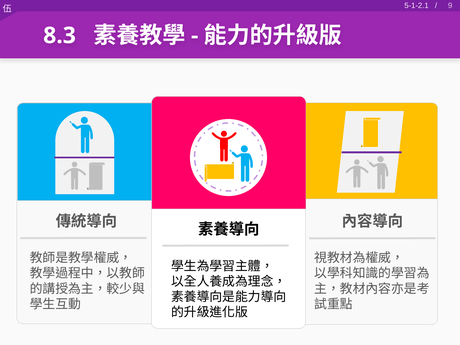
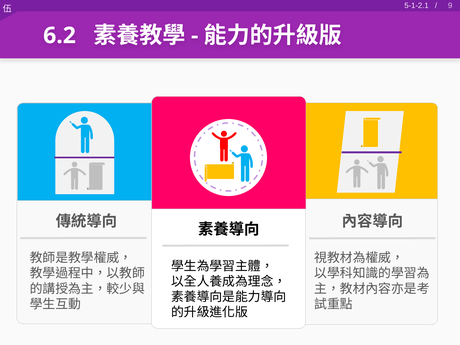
8.3: 8.3 -> 6.2
